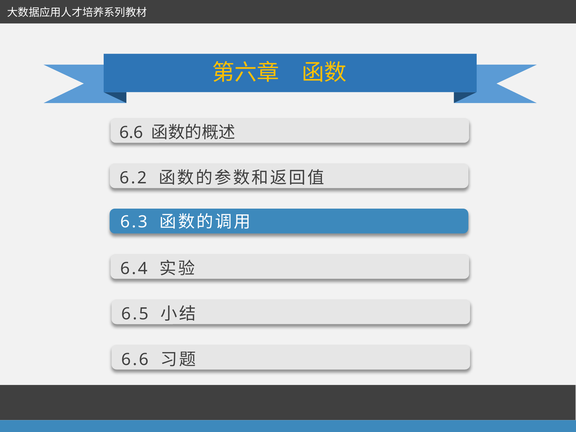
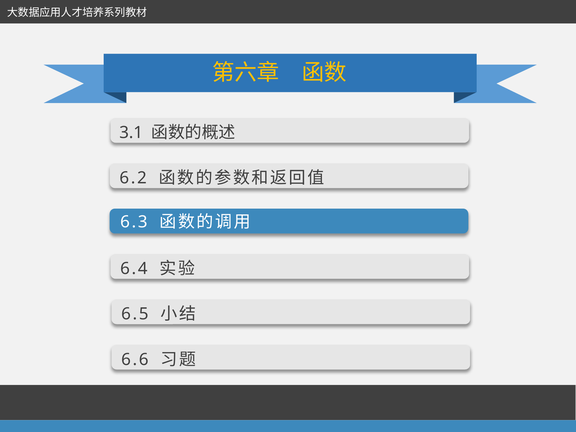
6.6 at (131, 133): 6.6 -> 3.1
